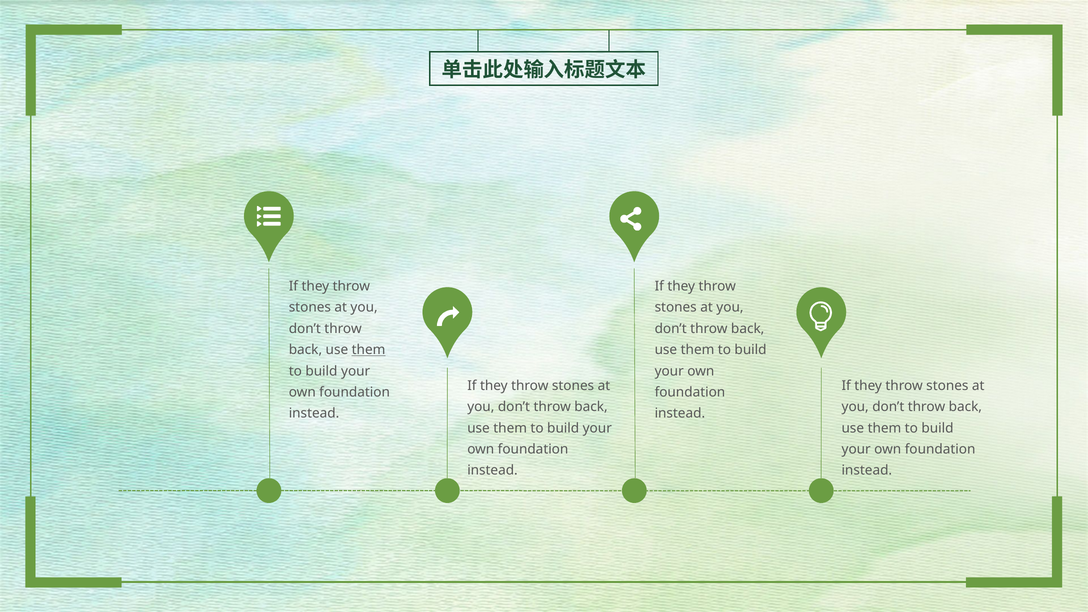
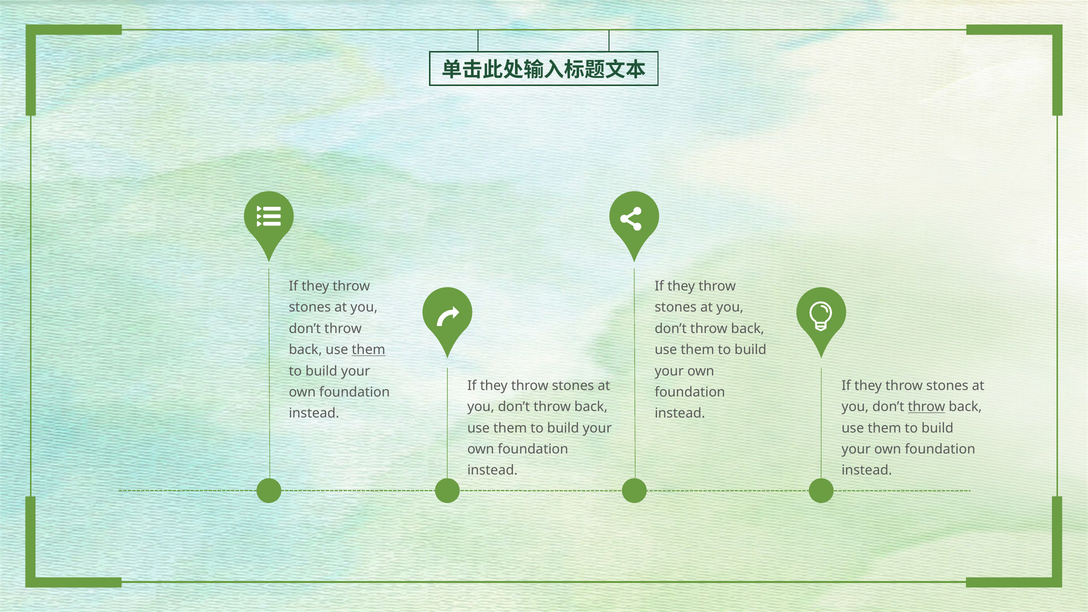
throw at (927, 407) underline: none -> present
